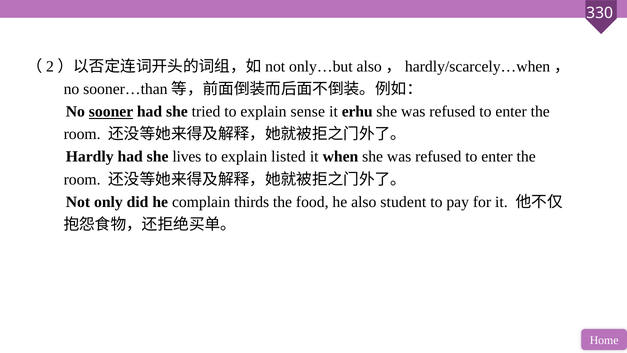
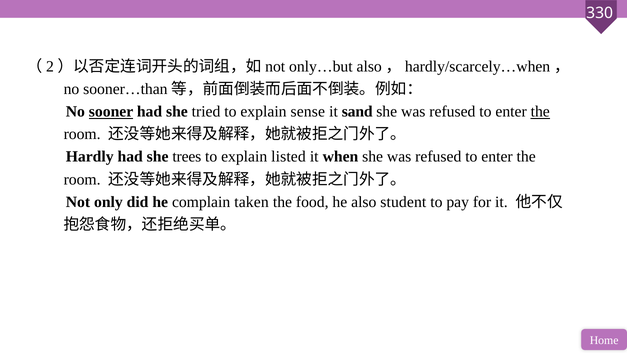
erhu: erhu -> sand
the at (540, 111) underline: none -> present
lives: lives -> trees
thirds: thirds -> taken
